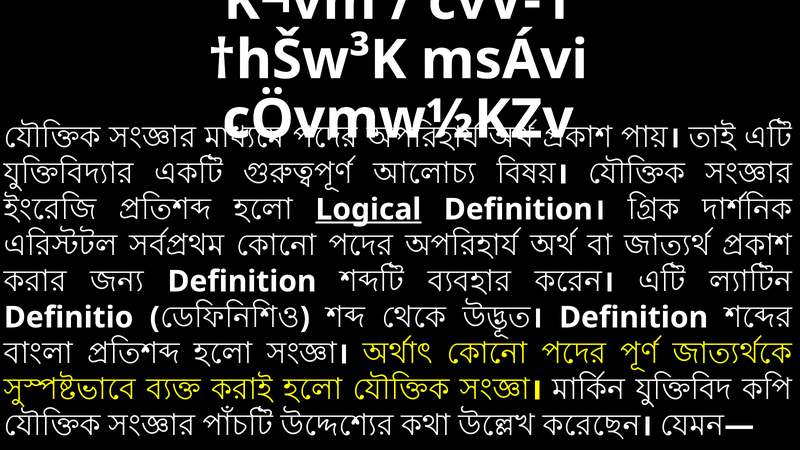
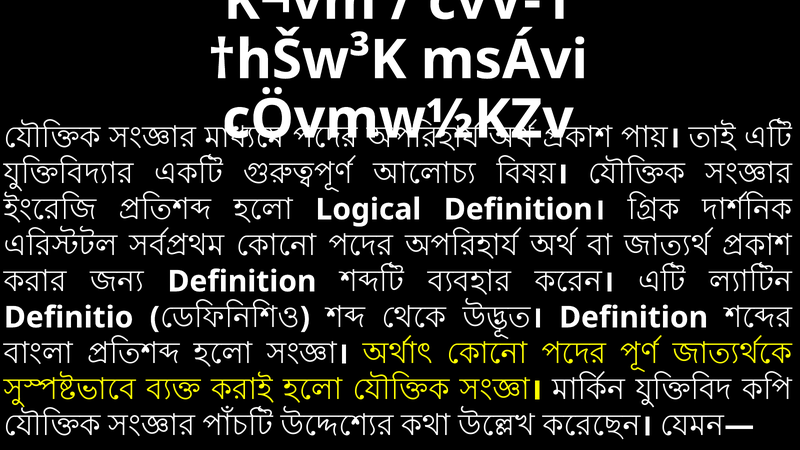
Logical underline: present -> none
